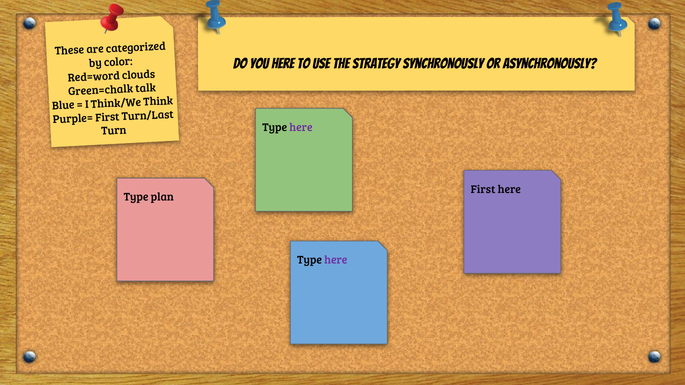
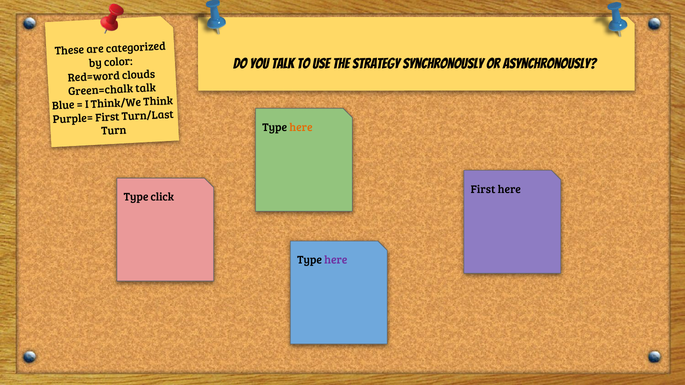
you here: here -> talk
here at (301, 127) colour: purple -> orange
plan: plan -> click
